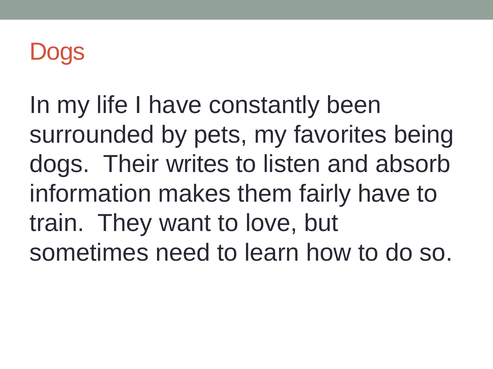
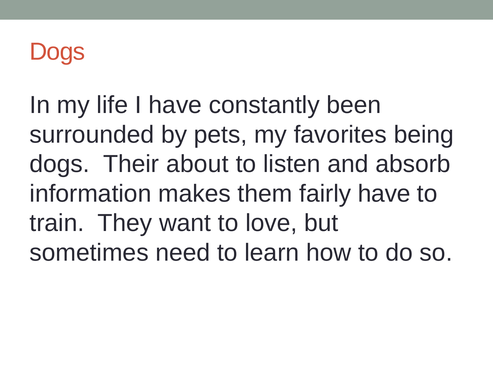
writes: writes -> about
